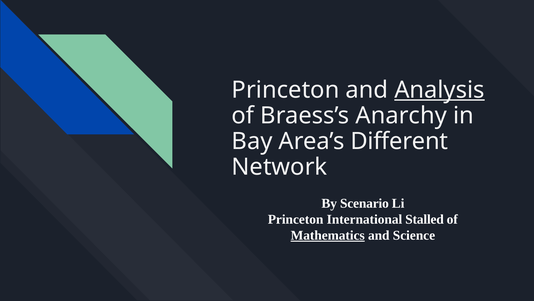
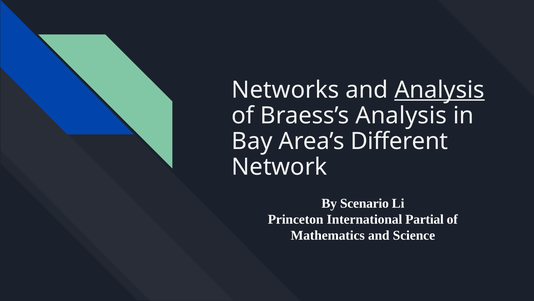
Princeton at (286, 90): Princeton -> Networks
Braess’s Anarchy: Anarchy -> Analysis
Stalled: Stalled -> Partial
Mathematics underline: present -> none
